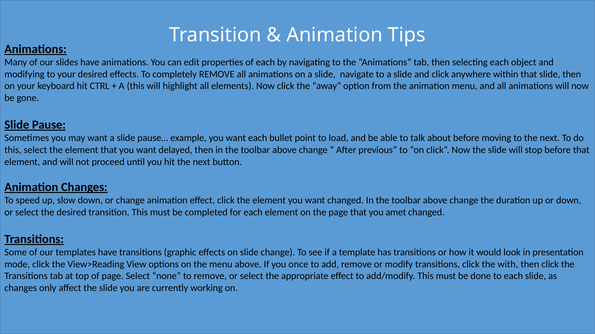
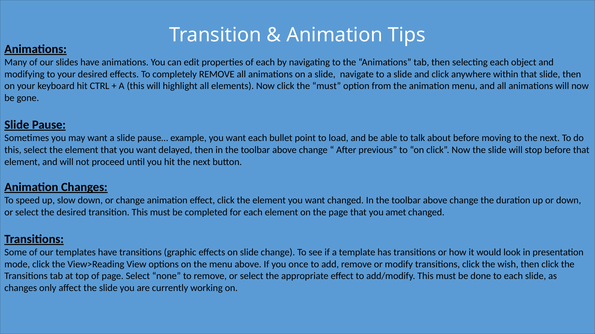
the away: away -> must
with: with -> wish
